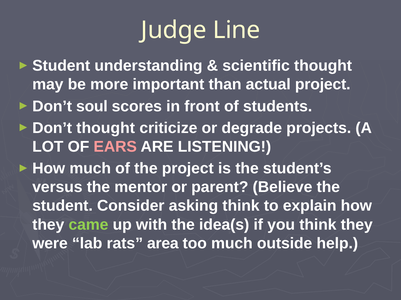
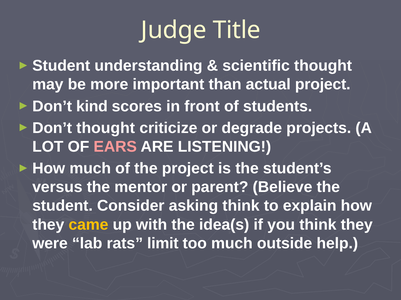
Line: Line -> Title
soul: soul -> kind
came colour: light green -> yellow
area: area -> limit
